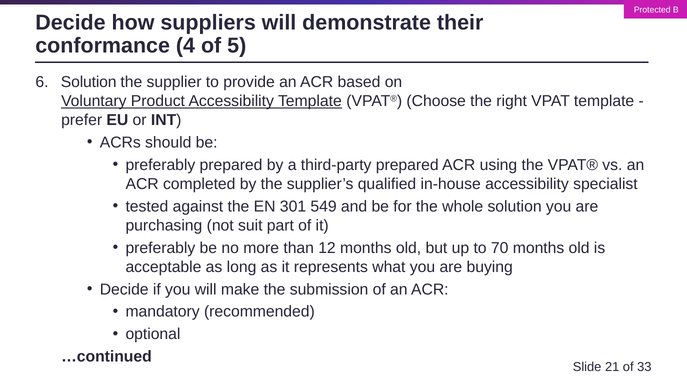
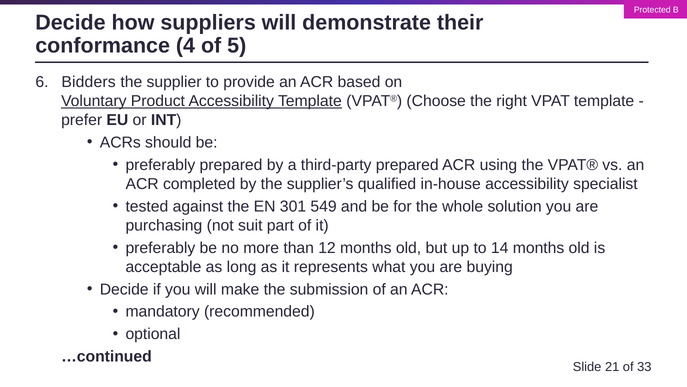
Solution at (89, 82): Solution -> Bidders
70: 70 -> 14
